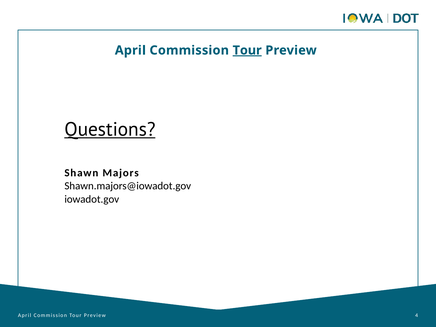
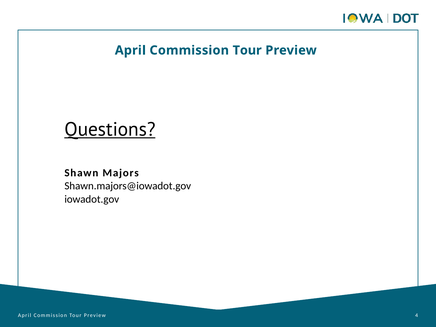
Tour at (247, 50) underline: present -> none
